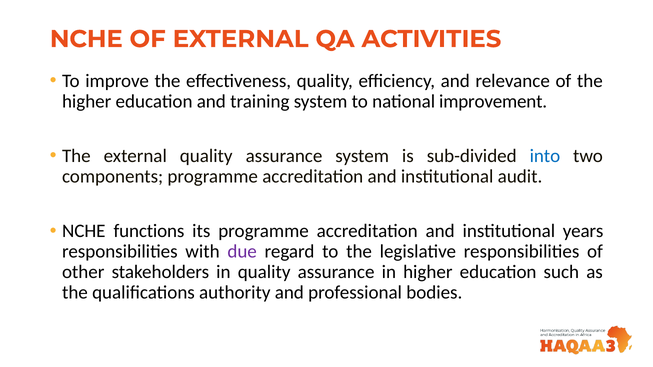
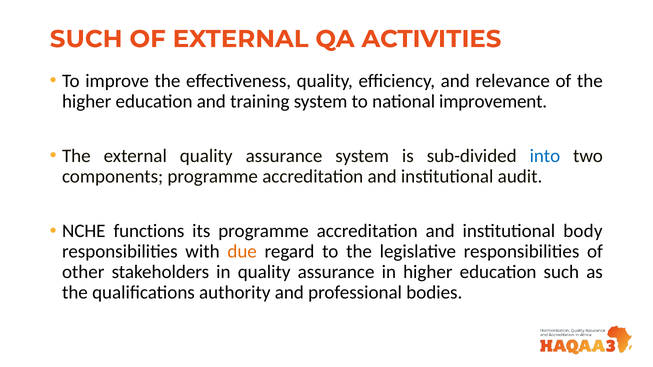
NCHE at (86, 39): NCHE -> SUCH
years: years -> body
due colour: purple -> orange
